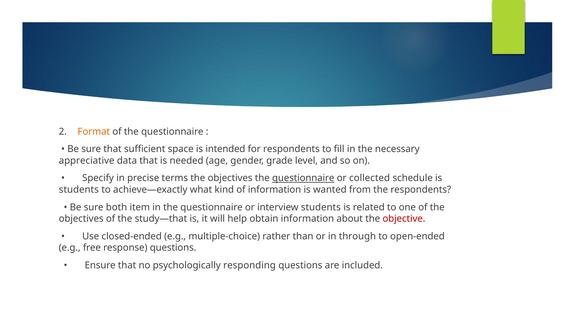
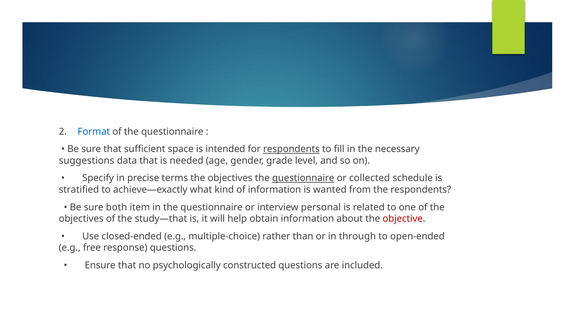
Format colour: orange -> blue
respondents at (291, 149) underline: none -> present
appreciative: appreciative -> suggestions
students at (79, 189): students -> stratified
interview students: students -> personal
responding: responding -> constructed
